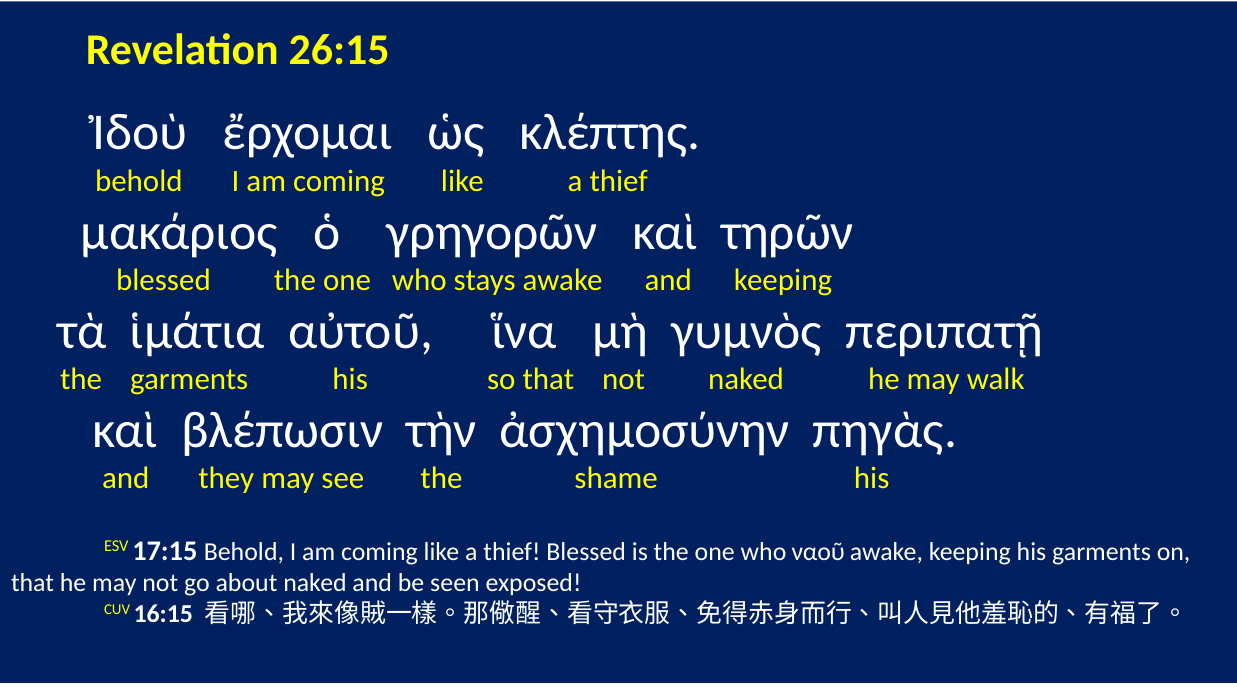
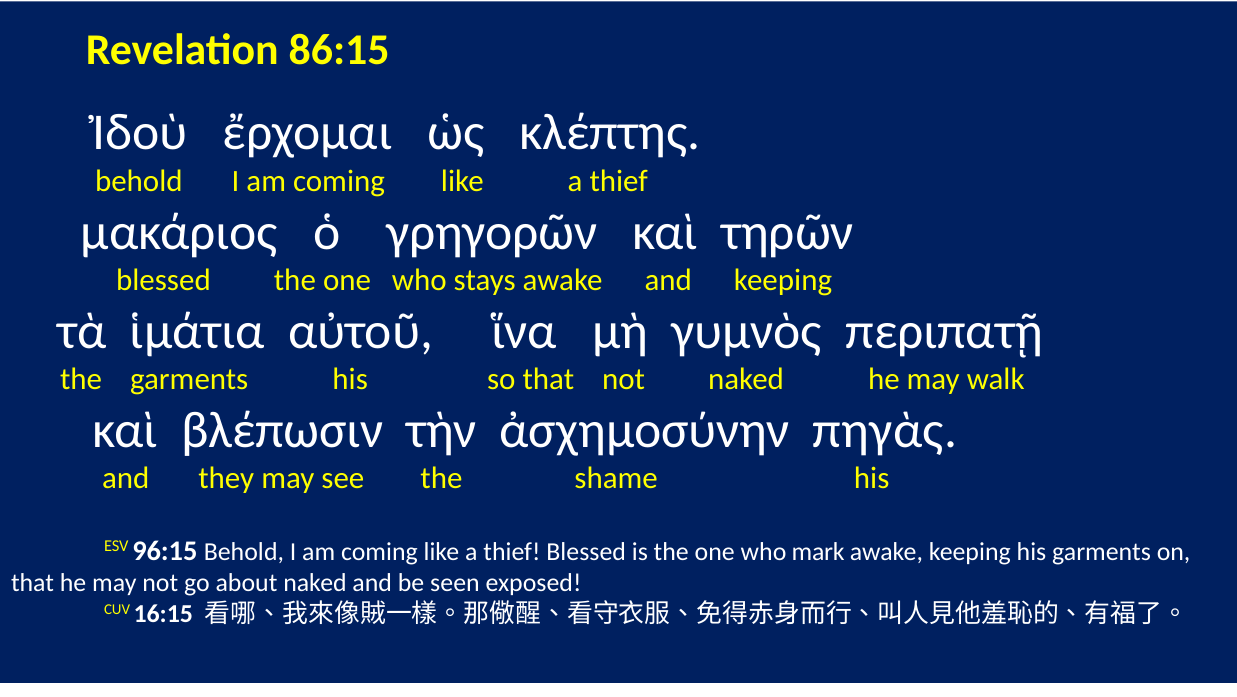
26:15: 26:15 -> 86:15
17:15: 17:15 -> 96:15
ναοῦ: ναοῦ -> mark
